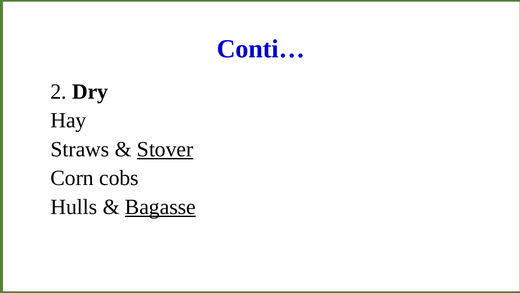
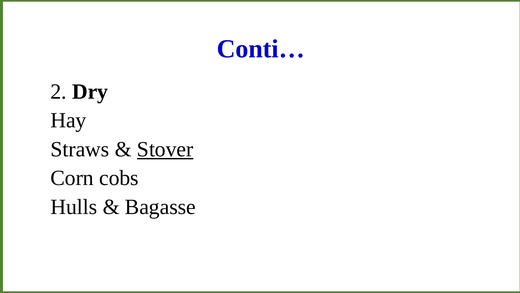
Bagasse underline: present -> none
